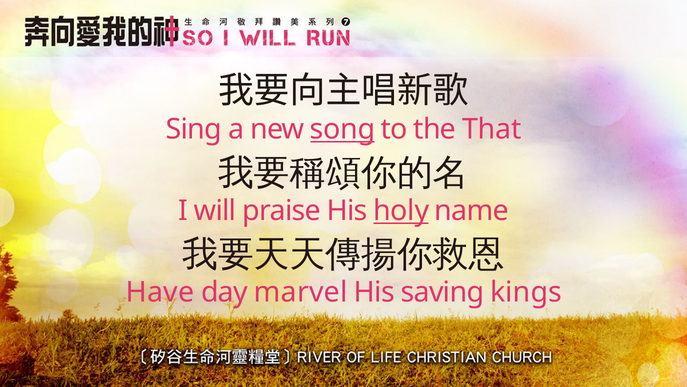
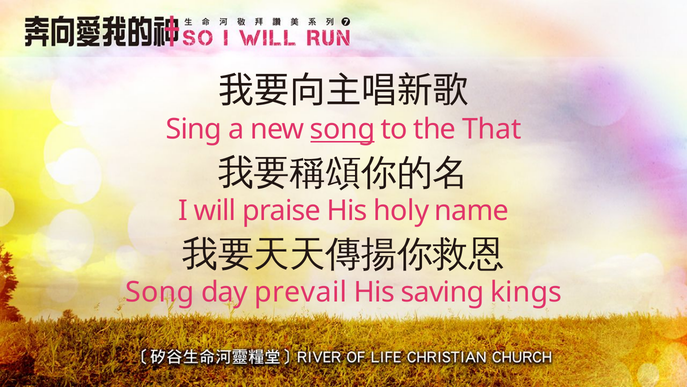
holy underline: present -> none
Have at (160, 292): Have -> Song
marvel: marvel -> prevail
